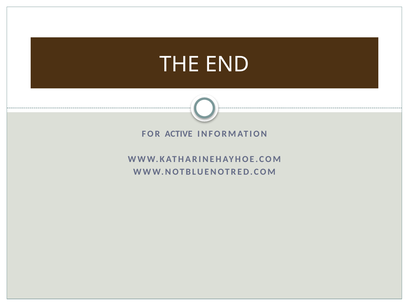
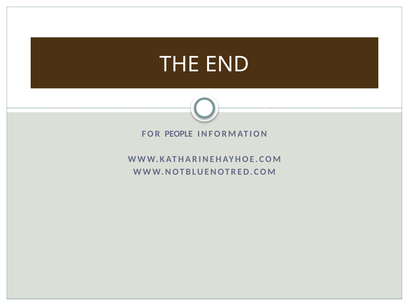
ACTIVE: ACTIVE -> PEOPLE
